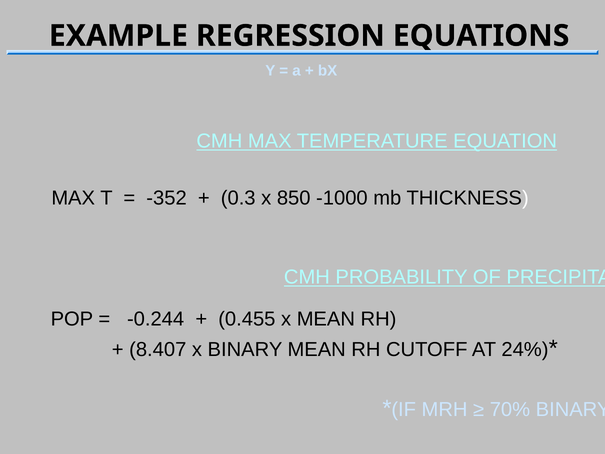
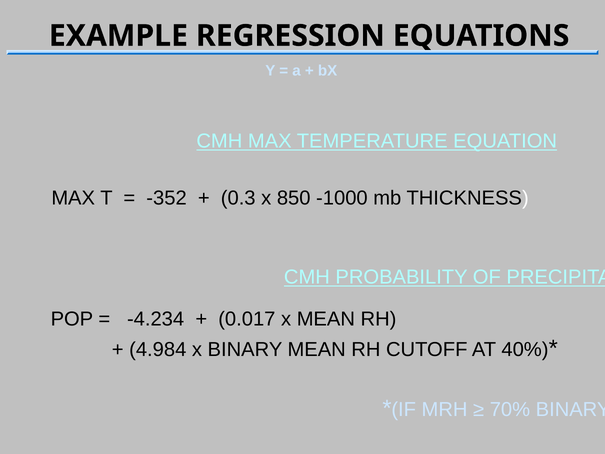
-0.244: -0.244 -> -4.234
0.455: 0.455 -> 0.017
8.407: 8.407 -> 4.984
24%: 24% -> 40%
